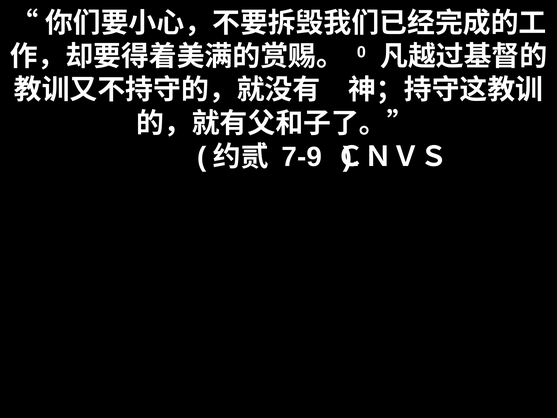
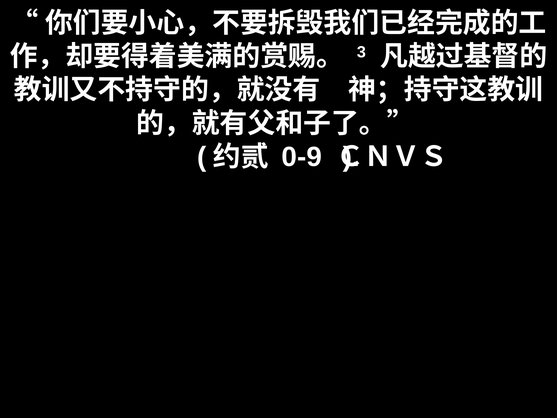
0: 0 -> 3
7-9: 7-9 -> 0-9
